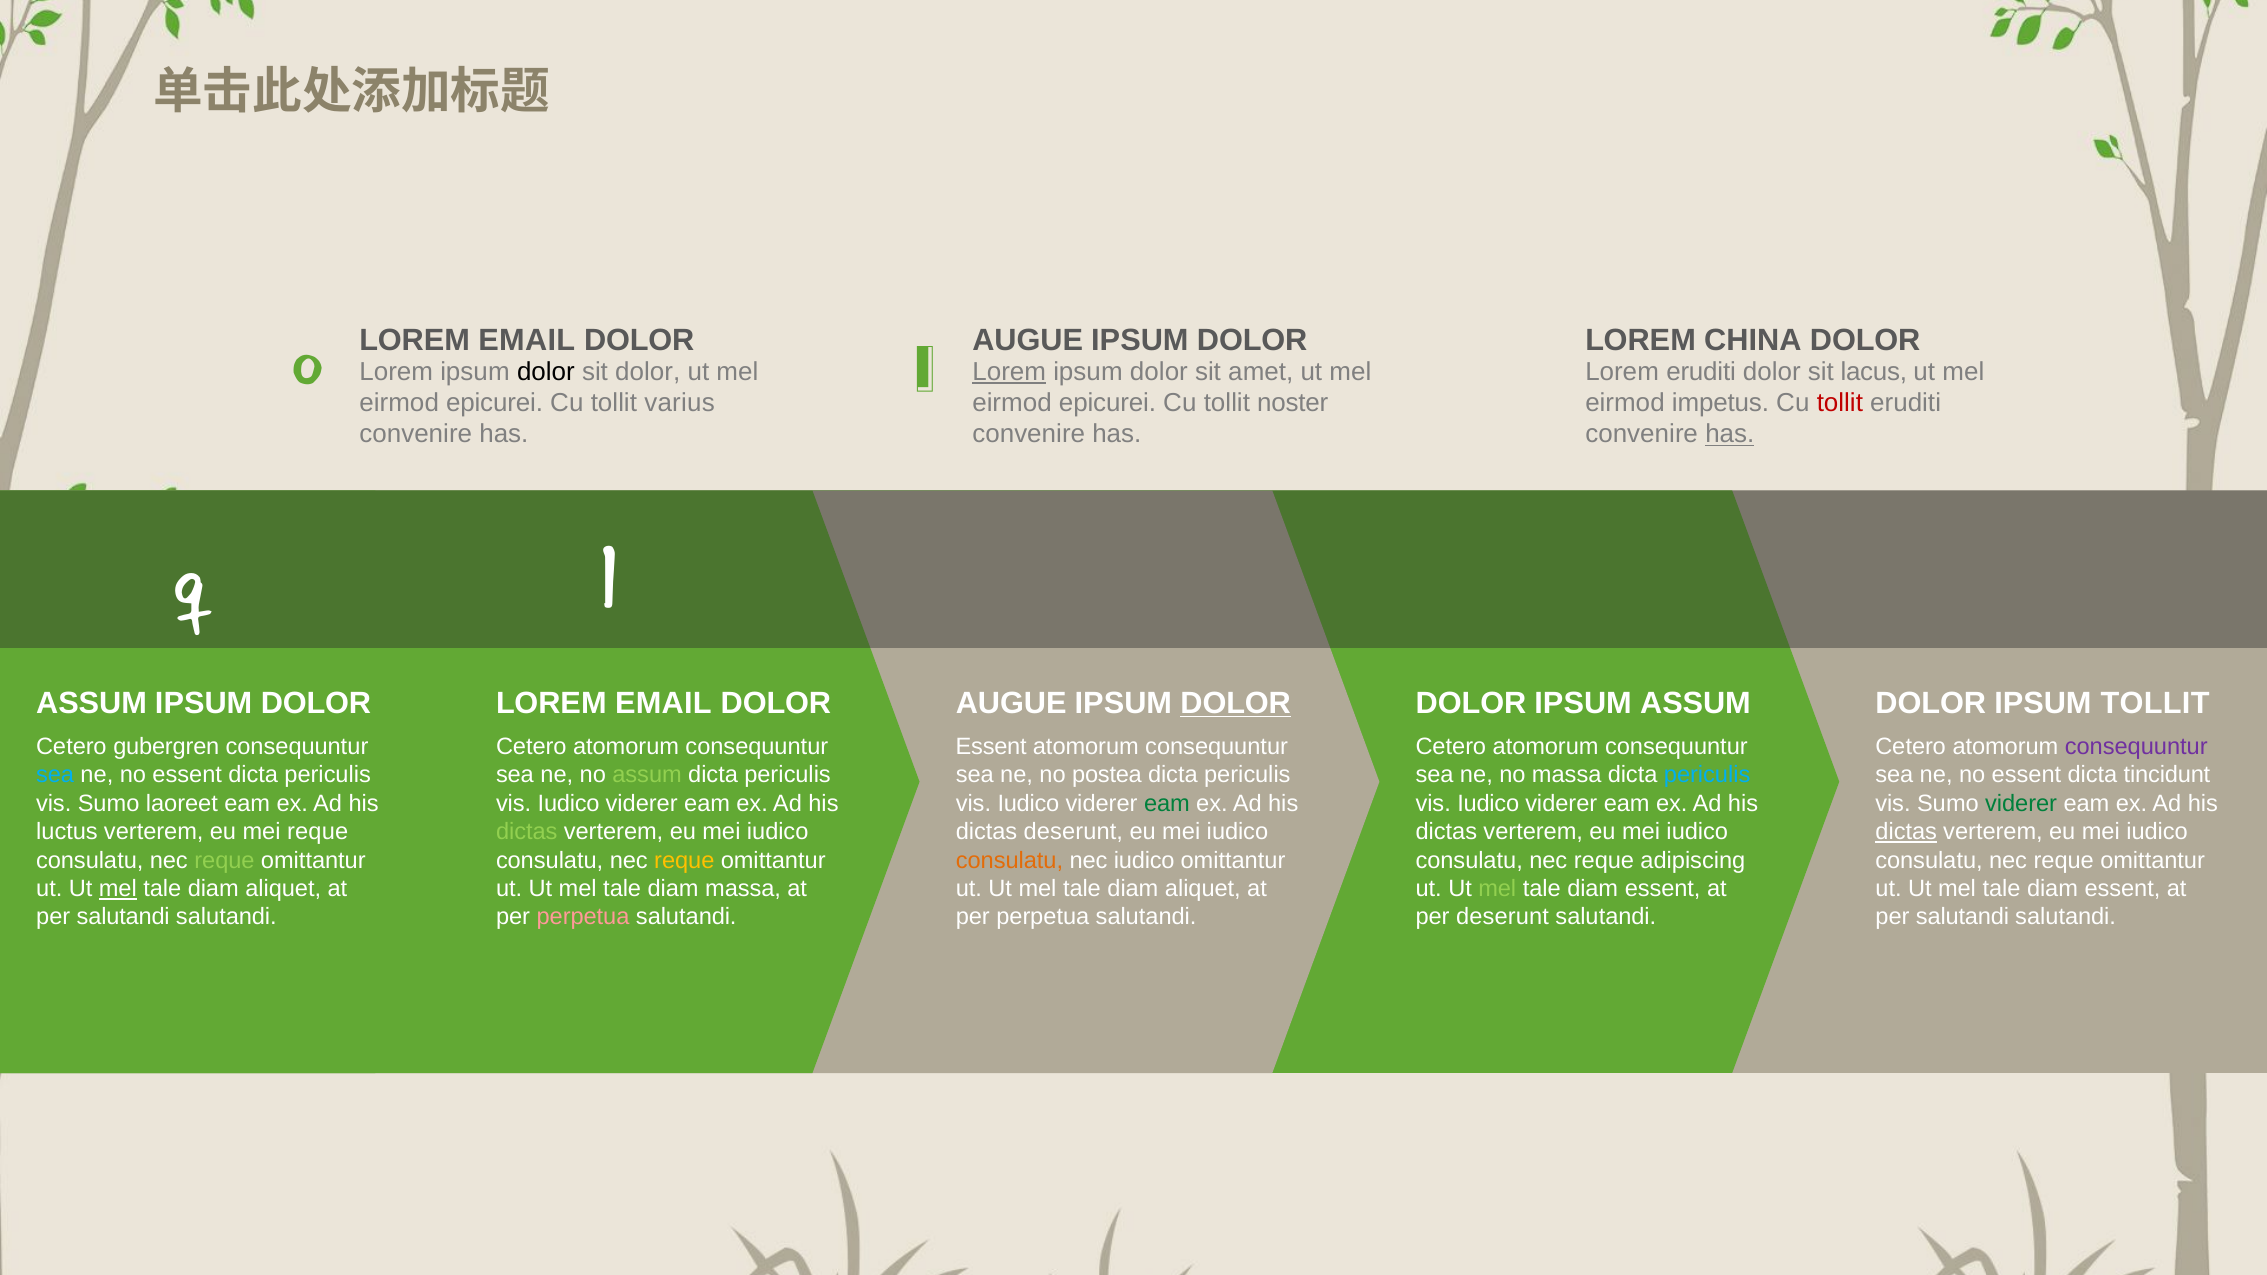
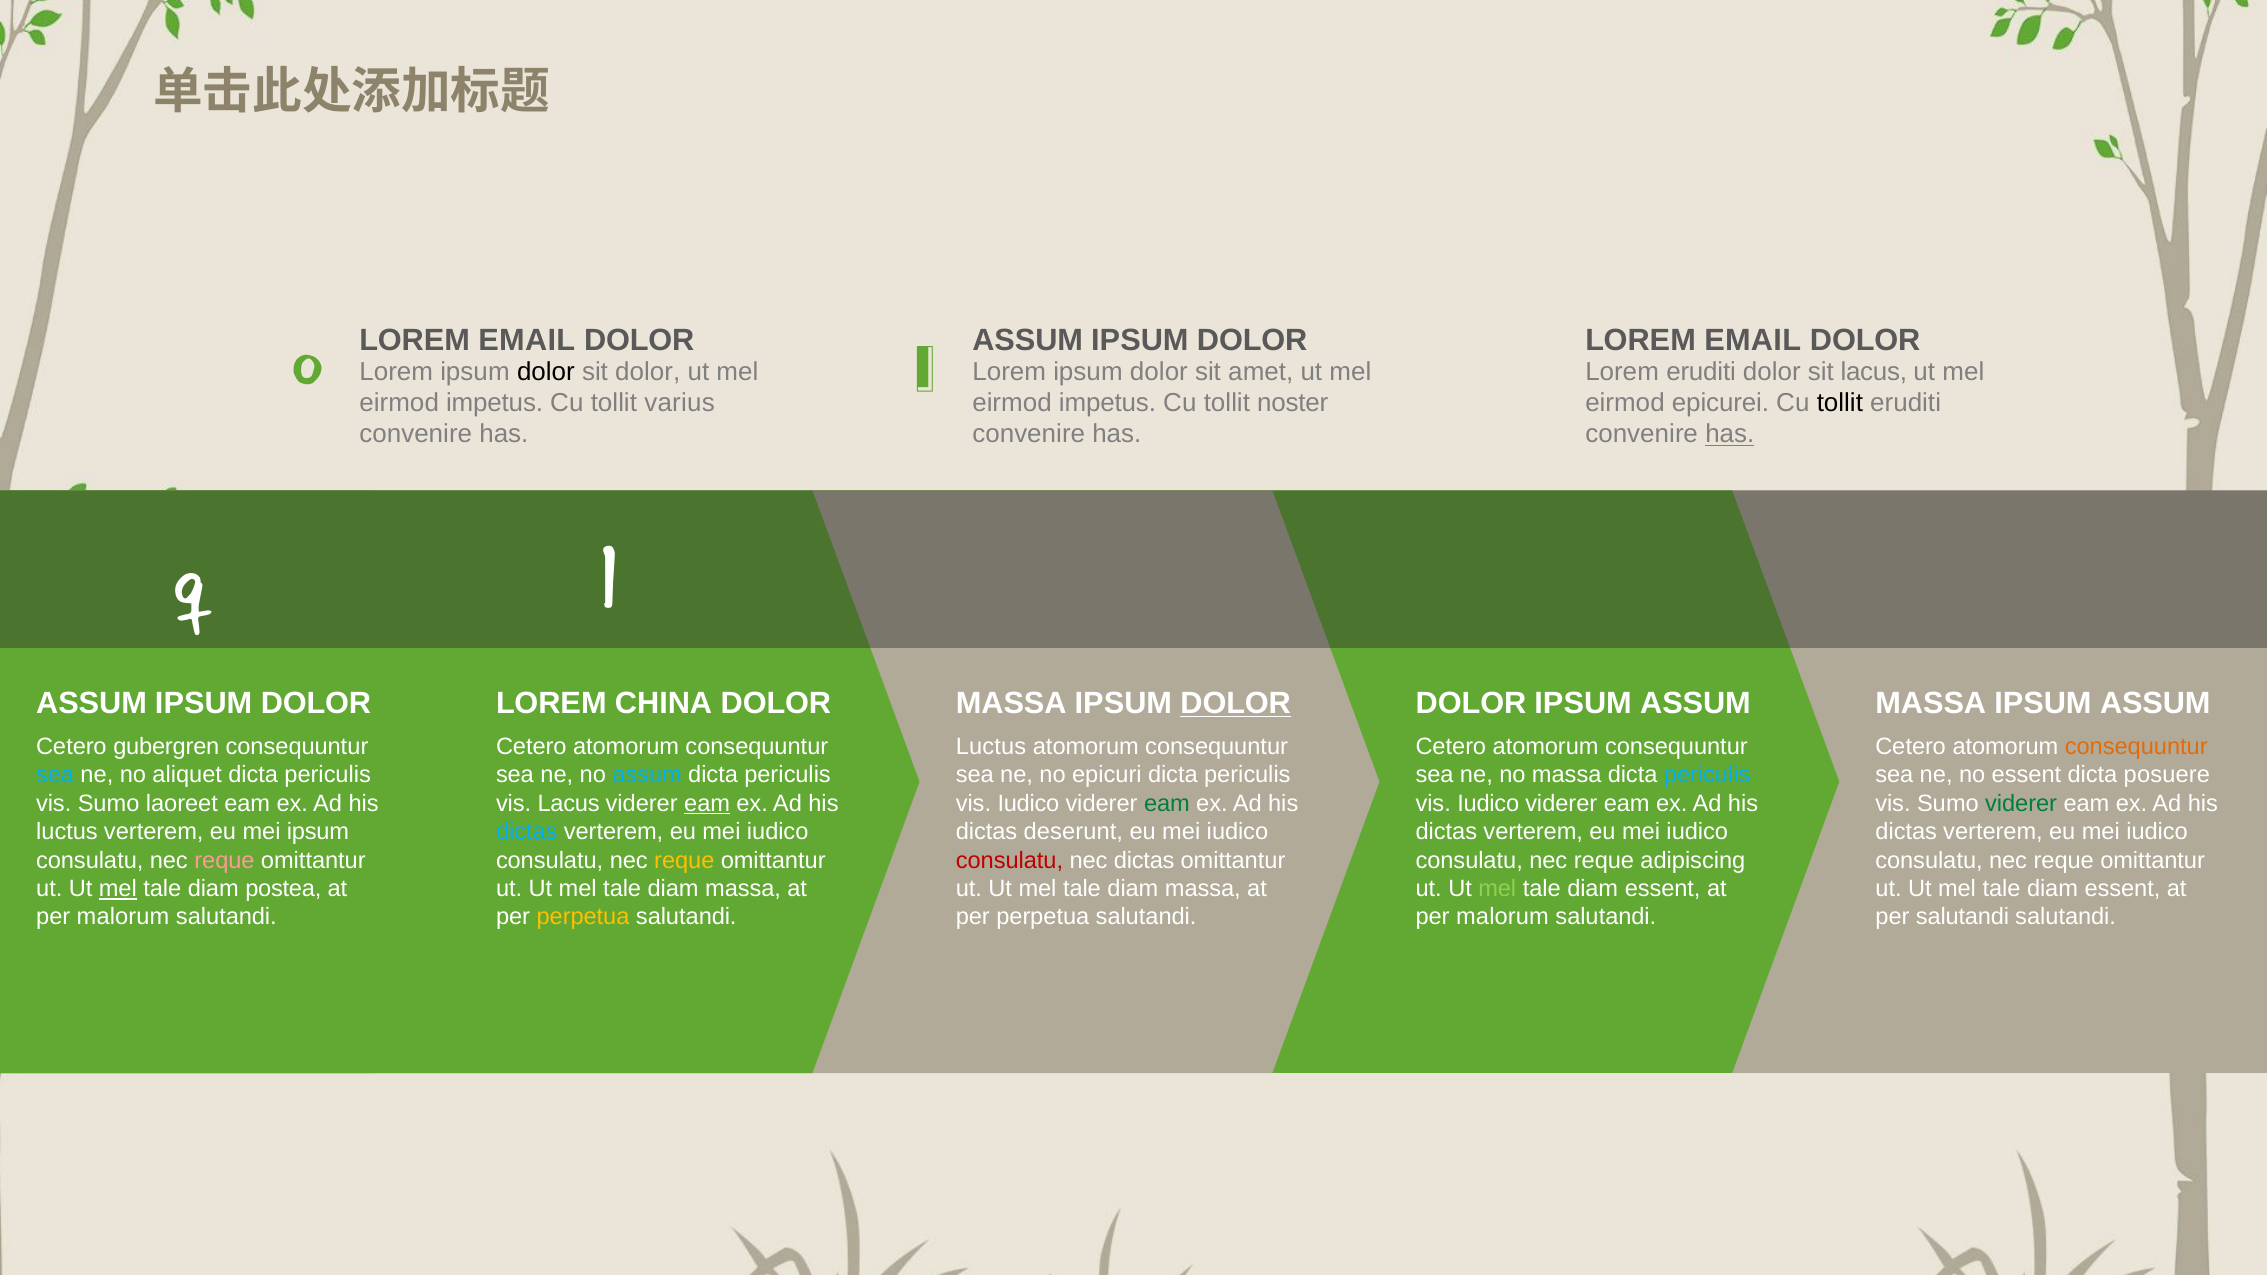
Lorem at (1009, 372) underline: present -> none
AUGUE at (1028, 340): AUGUE -> ASSUM
CHINA at (1753, 340): CHINA -> EMAIL
epicurei at (495, 403): epicurei -> impetus
epicurei at (1107, 403): epicurei -> impetus
impetus: impetus -> epicurei
tollit at (1840, 403) colour: red -> black
EMAIL at (663, 703): EMAIL -> CHINA
AUGUE at (1011, 703): AUGUE -> MASSA
DOLOR at (1931, 703): DOLOR -> MASSA
TOLLIT at (2155, 703): TOLLIT -> ASSUM
Essent at (991, 747): Essent -> Luctus
consequuntur at (2136, 747) colour: purple -> orange
essent at (187, 775): essent -> aliquet
assum at (647, 775) colour: light green -> light blue
postea: postea -> epicuri
tincidunt: tincidunt -> posuere
Iudico at (569, 804): Iudico -> Lacus
eam at (707, 804) underline: none -> present
mei reque: reque -> ipsum
dictas at (527, 832) colour: light green -> light blue
dictas at (1906, 832) underline: present -> none
reque at (224, 860) colour: light green -> pink
consulatu at (1009, 860) colour: orange -> red
nec iudico: iudico -> dictas
aliquet at (283, 889): aliquet -> postea
aliquet at (1203, 889): aliquet -> massa
salutandi at (123, 917): salutandi -> malorum
perpetua at (583, 917) colour: pink -> yellow
deserunt at (1503, 917): deserunt -> malorum
